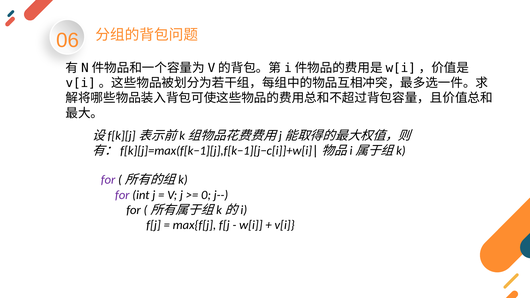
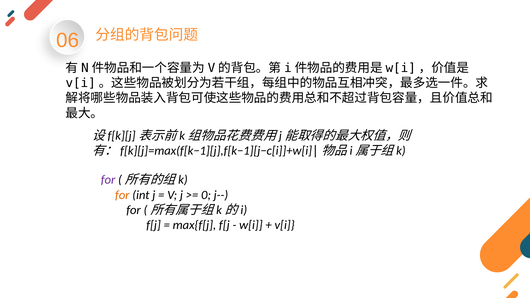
for at (122, 195) colour: purple -> orange
